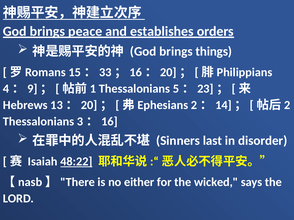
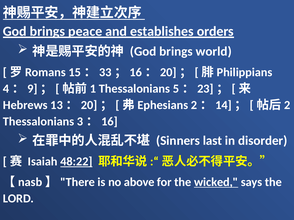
things: things -> world
either: either -> above
wicked underline: none -> present
